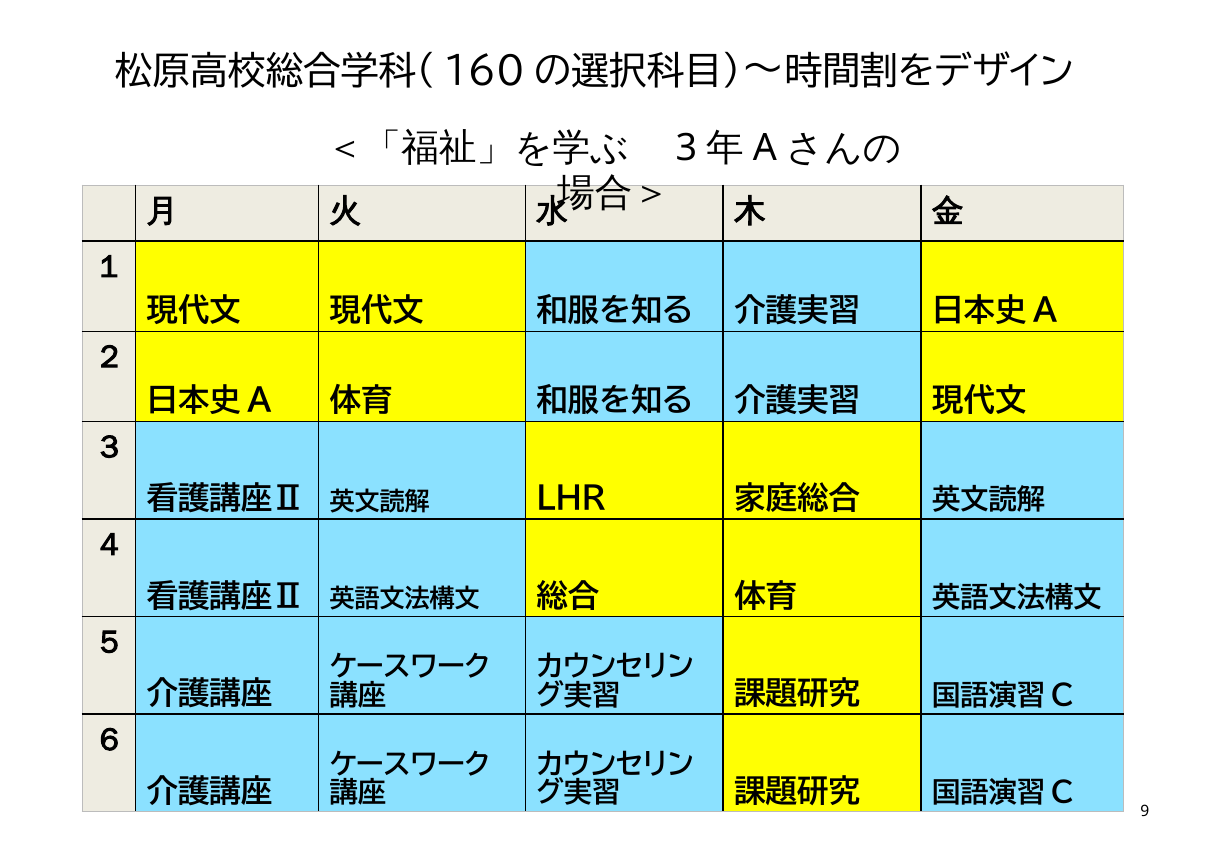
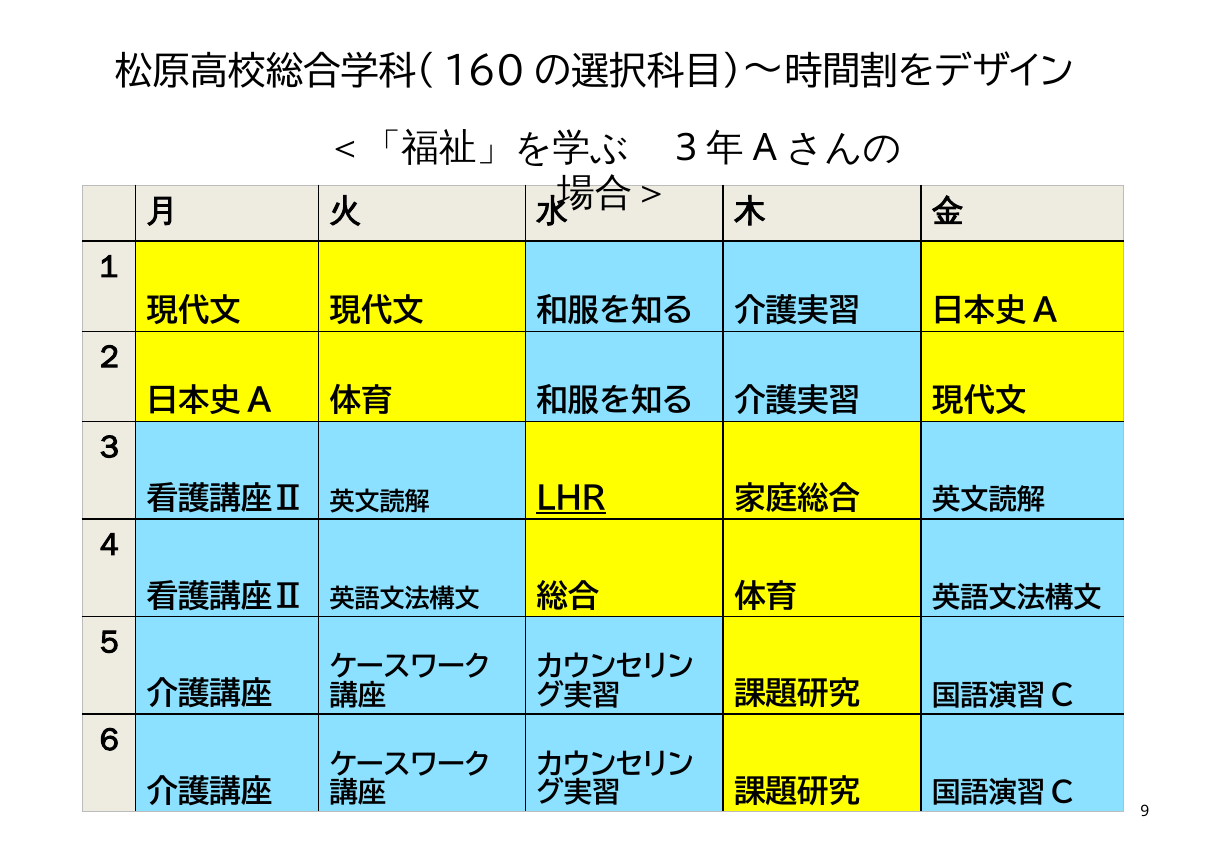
LHR underline: none -> present
